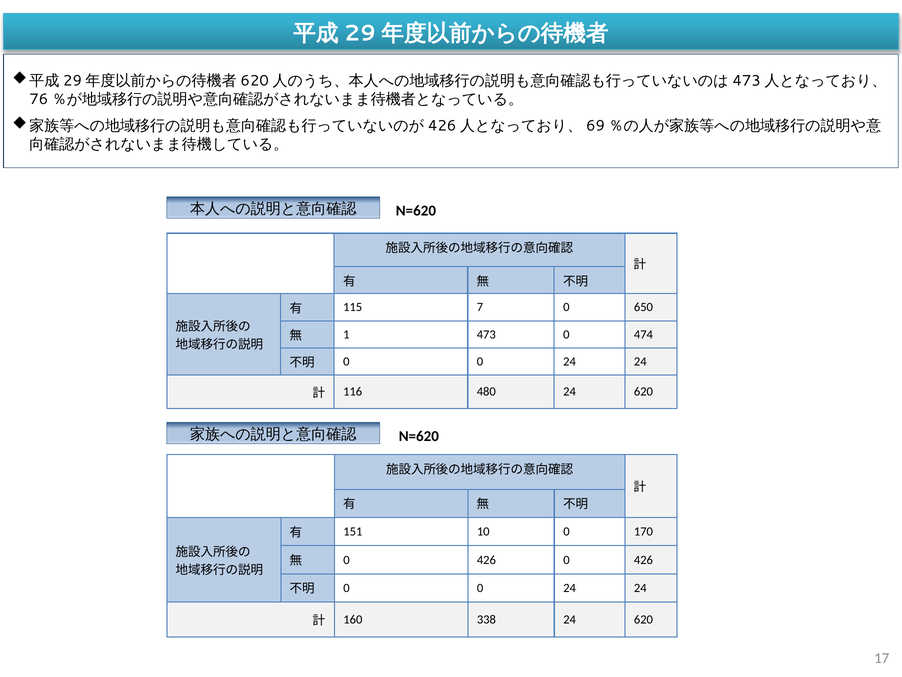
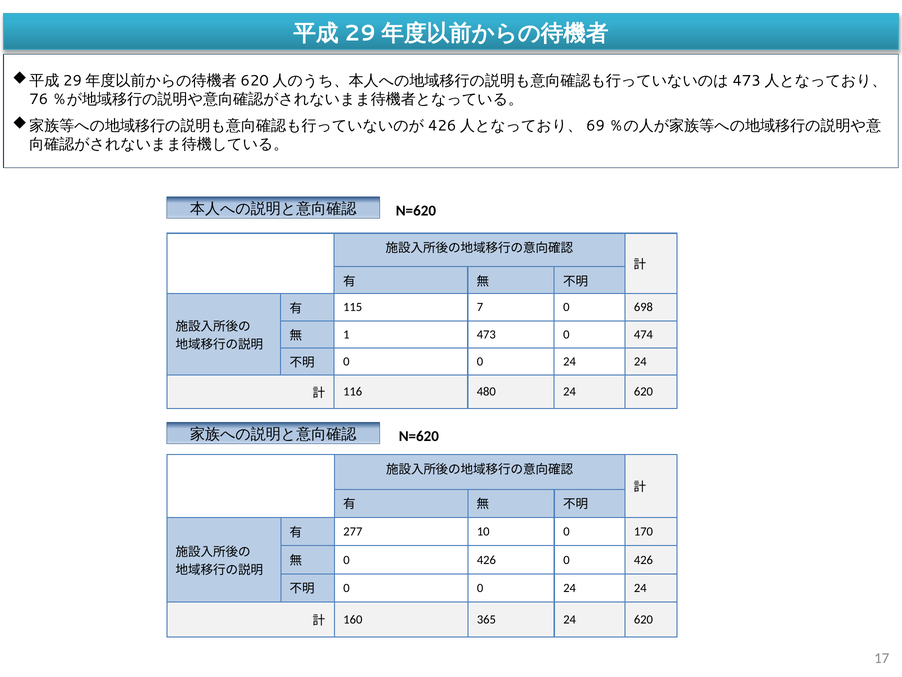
650: 650 -> 698
151: 151 -> 277
338: 338 -> 365
